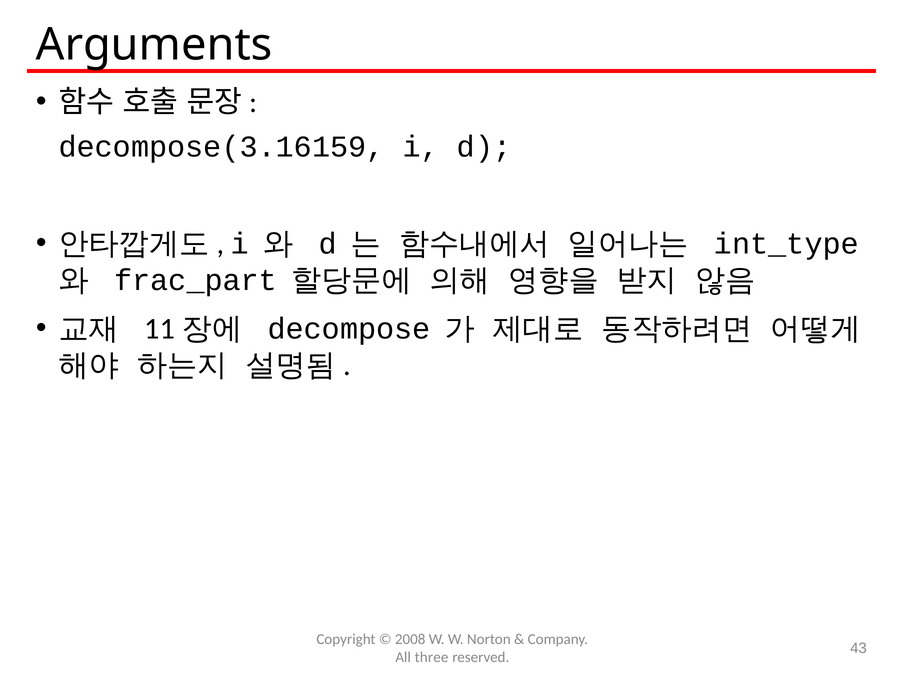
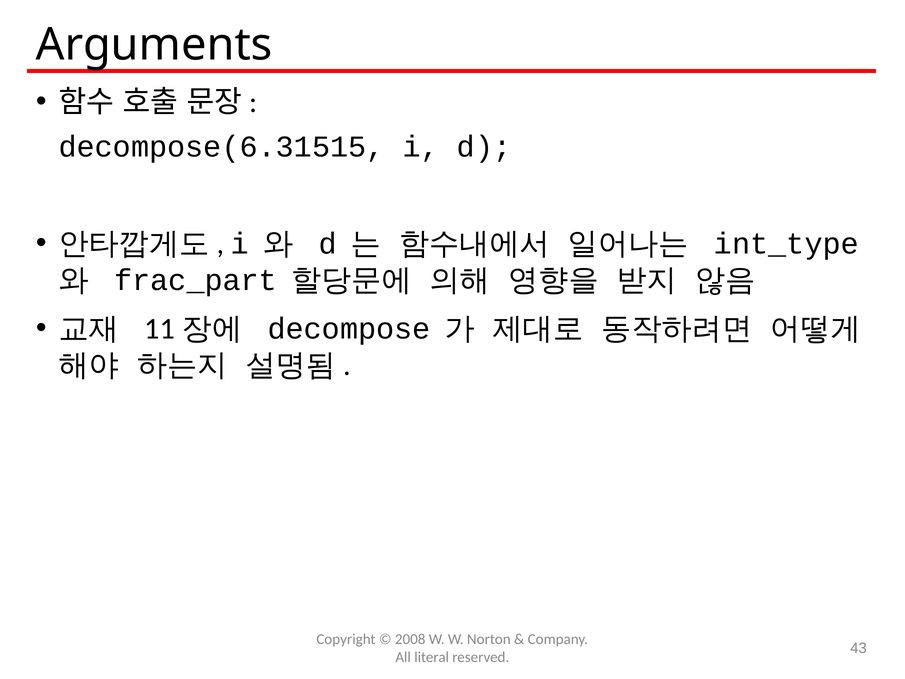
decompose(3.16159: decompose(3.16159 -> decompose(6.31515
three: three -> literal
